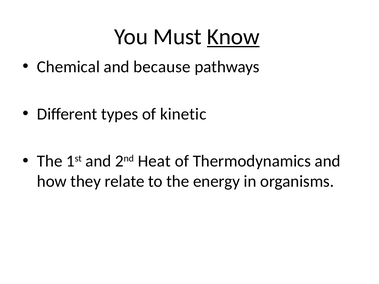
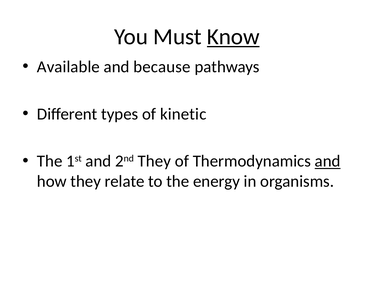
Chemical: Chemical -> Available
2nd Heat: Heat -> They
and at (328, 161) underline: none -> present
